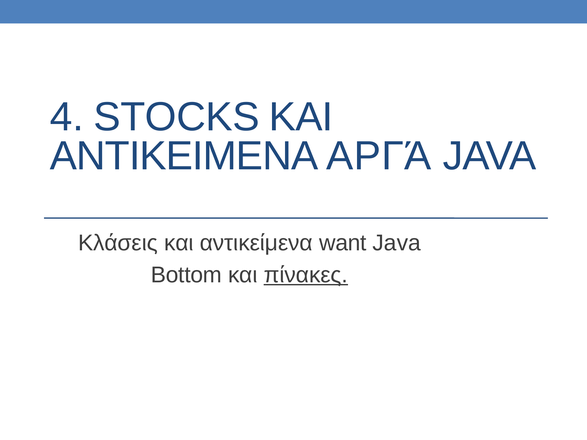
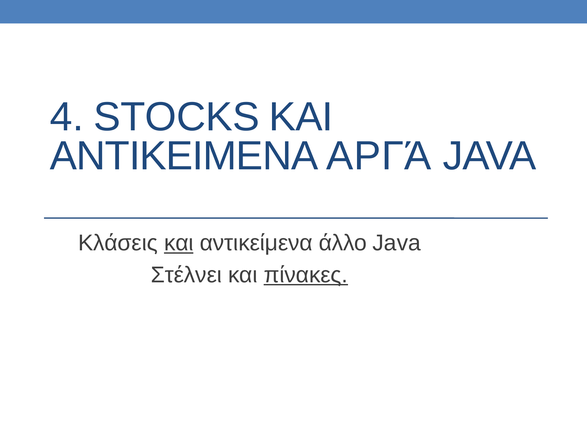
και at (179, 243) underline: none -> present
want: want -> άλλο
Bottom: Bottom -> Στέλνει
